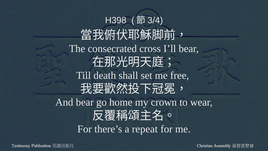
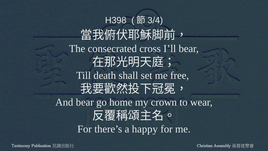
repeat: repeat -> happy
